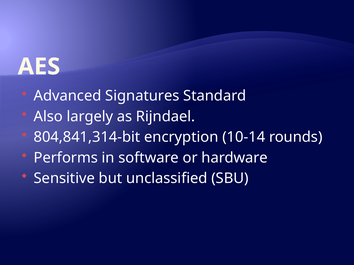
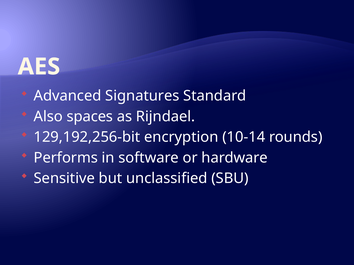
largely: largely -> spaces
804,841,314-bit: 804,841,314-bit -> 129,192,256-bit
